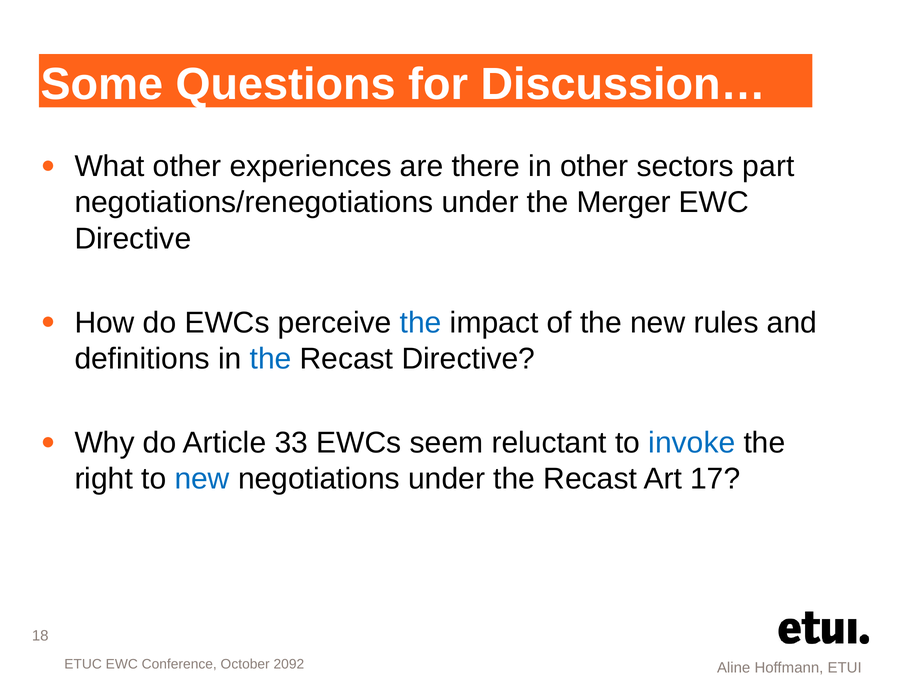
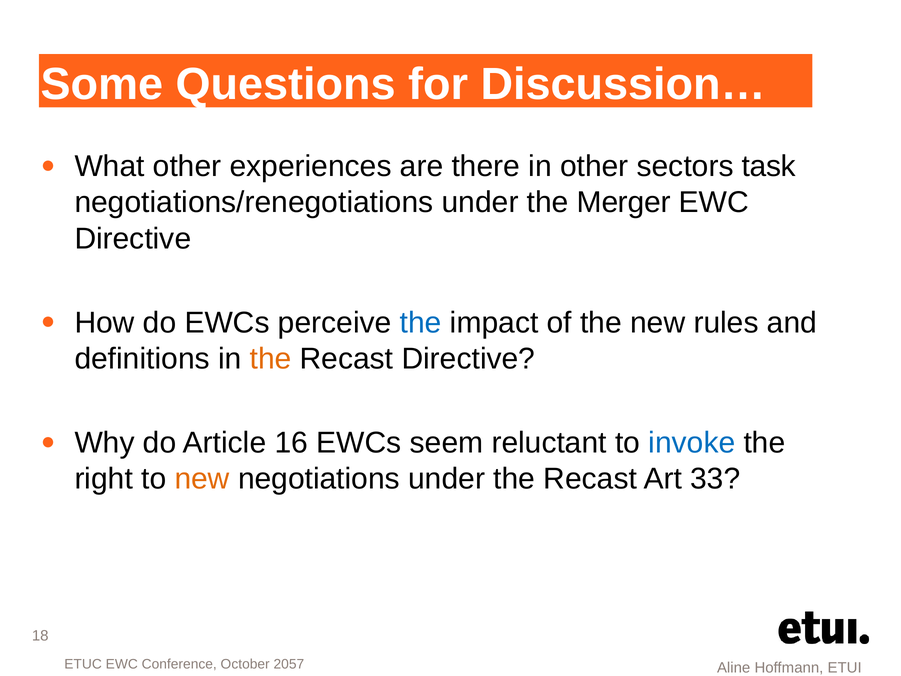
part: part -> task
the at (271, 359) colour: blue -> orange
33: 33 -> 16
new at (202, 479) colour: blue -> orange
17: 17 -> 33
2092: 2092 -> 2057
